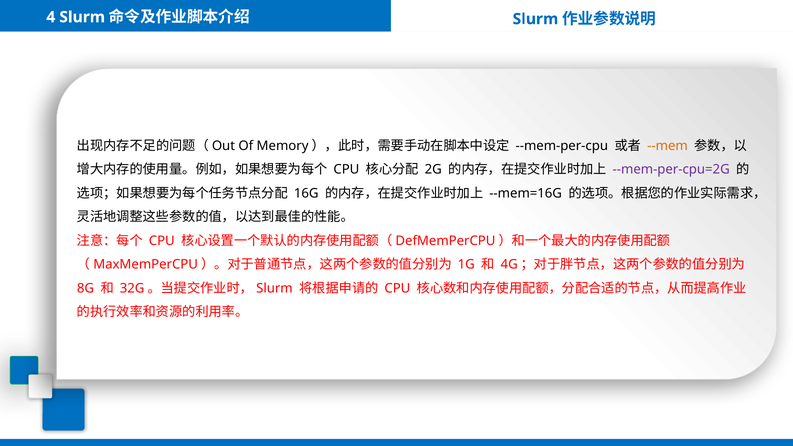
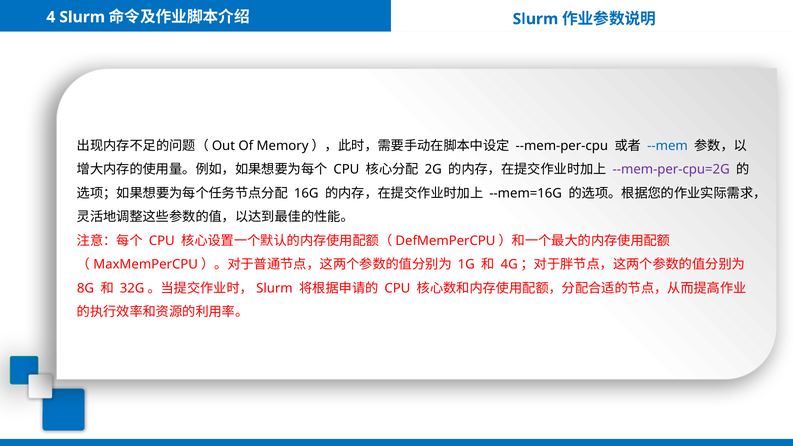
--mem colour: orange -> blue
